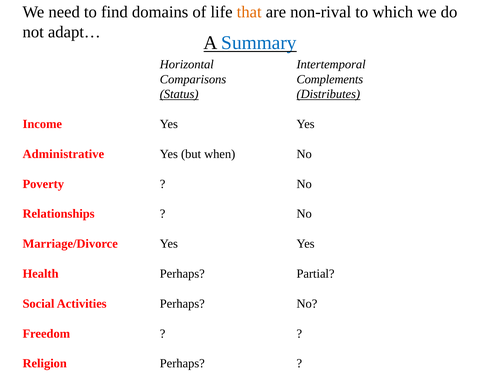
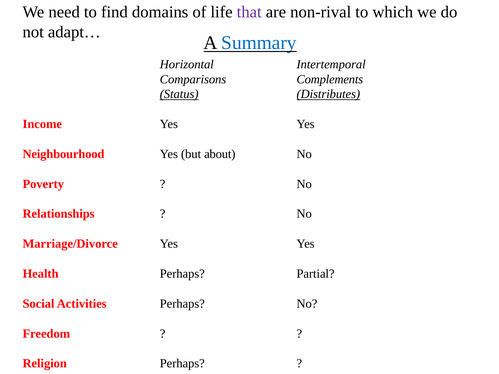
that colour: orange -> purple
Administrative: Administrative -> Neighbourhood
when: when -> about
